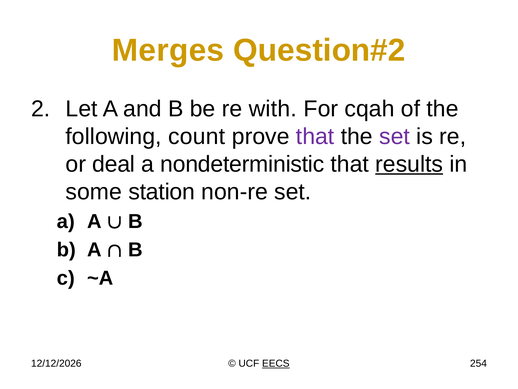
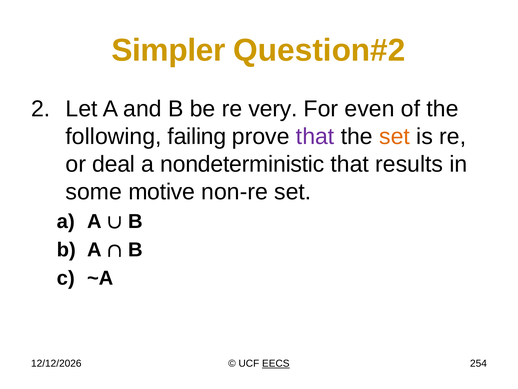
Merges: Merges -> Simpler
with: with -> very
cqah: cqah -> even
count: count -> failing
set at (395, 136) colour: purple -> orange
results underline: present -> none
station: station -> motive
